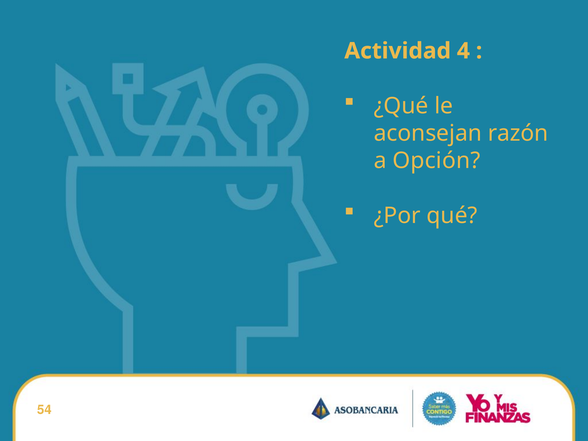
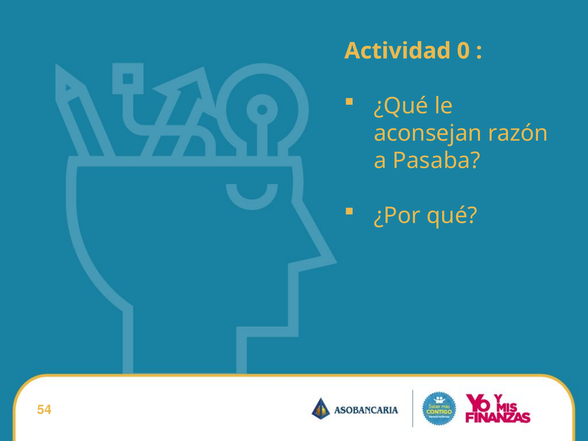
4: 4 -> 0
Opción: Opción -> Pasaba
